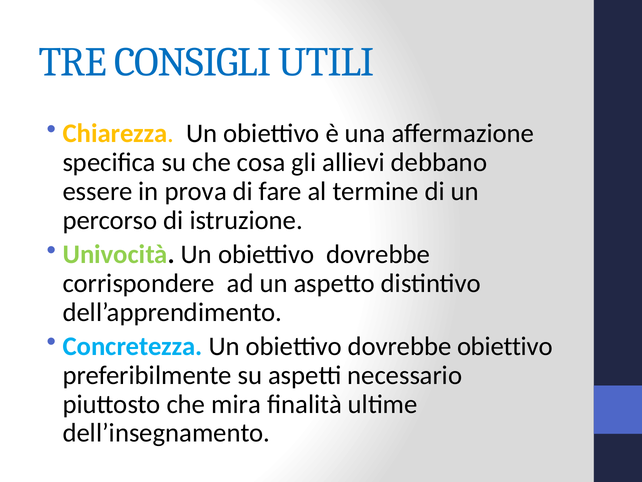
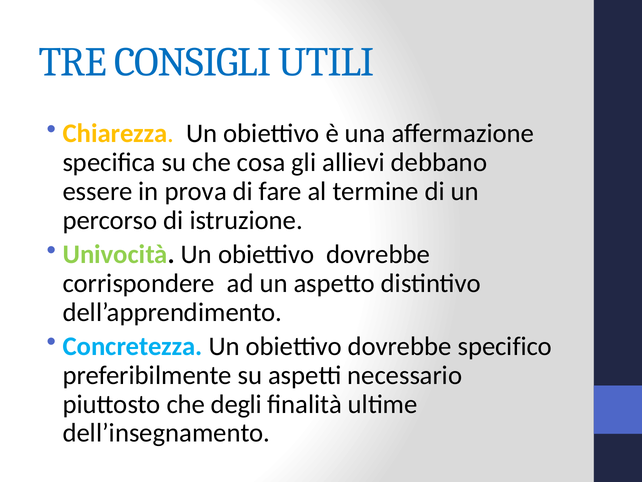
dovrebbe obiettivo: obiettivo -> specifico
mira: mira -> degli
